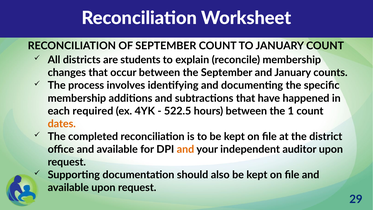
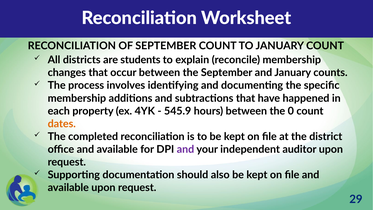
required: required -> property
522.5: 522.5 -> 545.9
1: 1 -> 0
and at (185, 149) colour: orange -> purple
